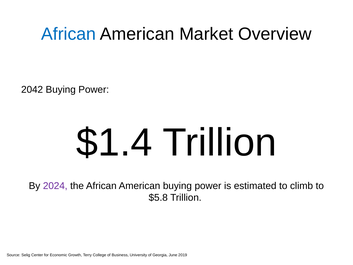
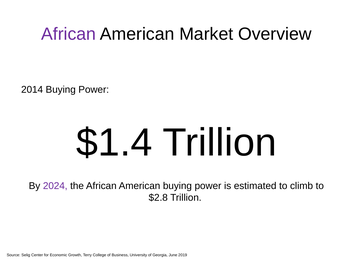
African at (69, 34) colour: blue -> purple
2042: 2042 -> 2014
$5.8: $5.8 -> $2.8
